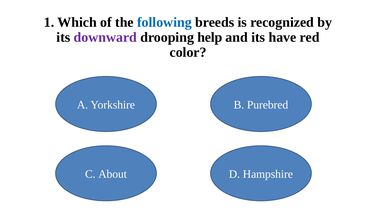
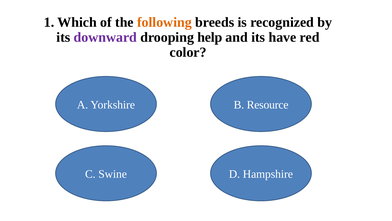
following colour: blue -> orange
Purebred: Purebred -> Resource
About: About -> Swine
